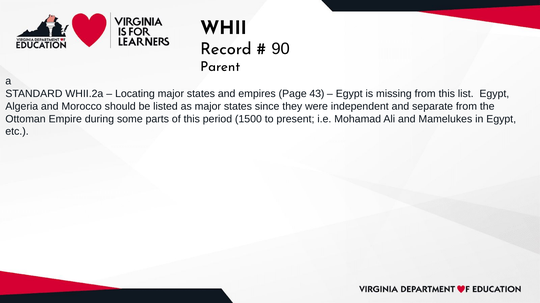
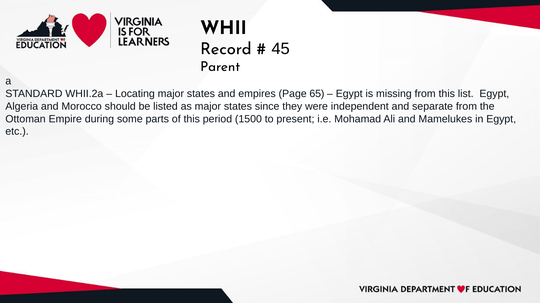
90: 90 -> 45
43: 43 -> 65
